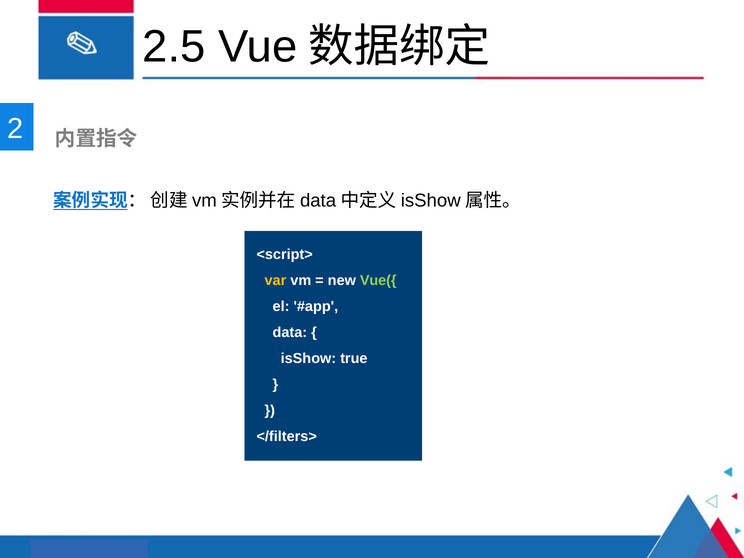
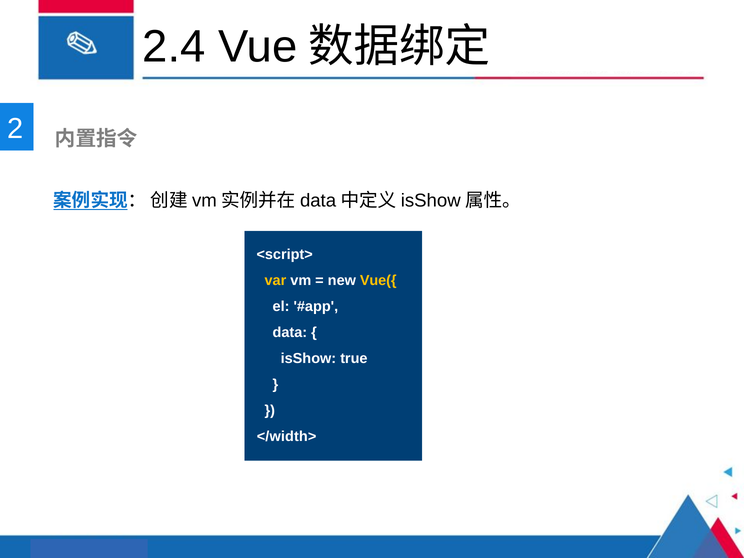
2.5: 2.5 -> 2.4
Vue({ colour: light green -> yellow
</filters>: </filters> -> </width>
